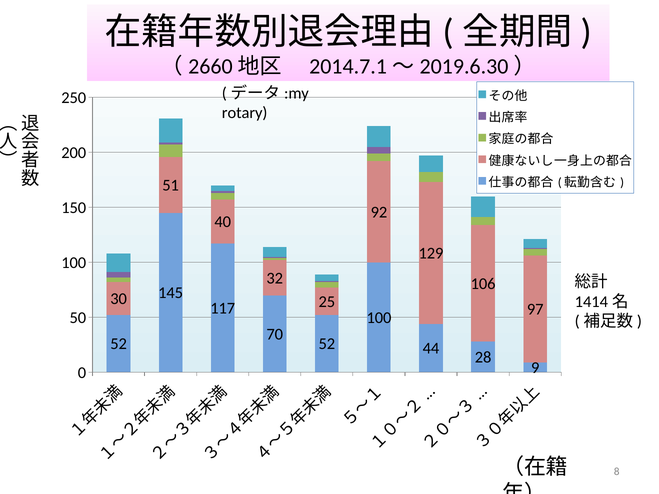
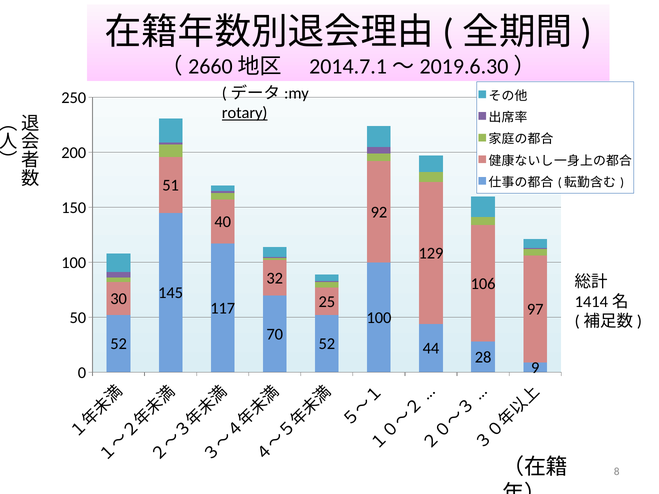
rotary underline: none -> present
